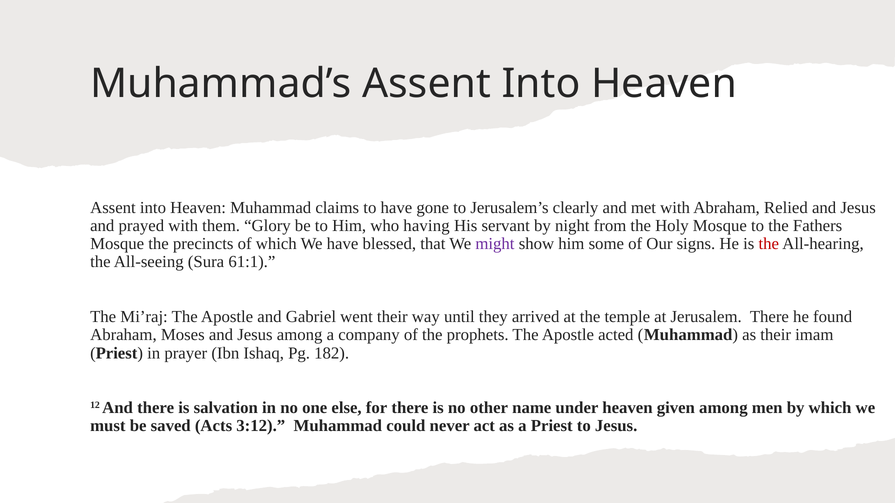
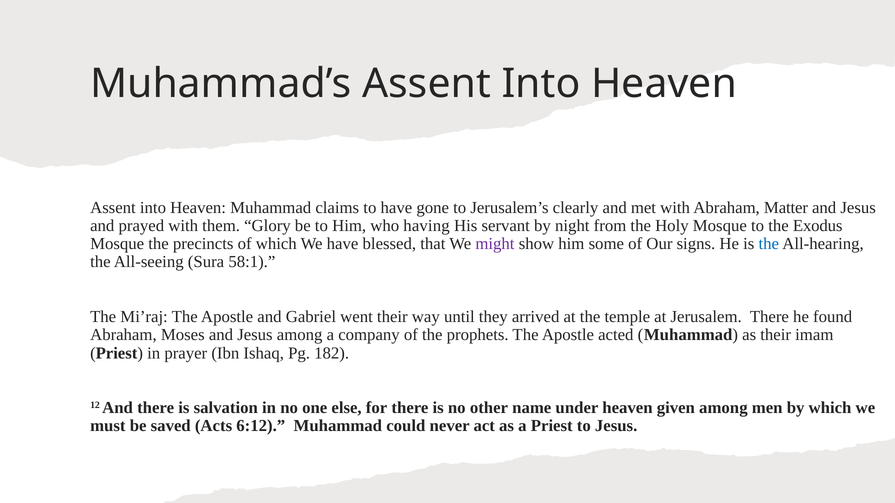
Relied: Relied -> Matter
Fathers: Fathers -> Exodus
the at (769, 244) colour: red -> blue
61:1: 61:1 -> 58:1
3:12: 3:12 -> 6:12
